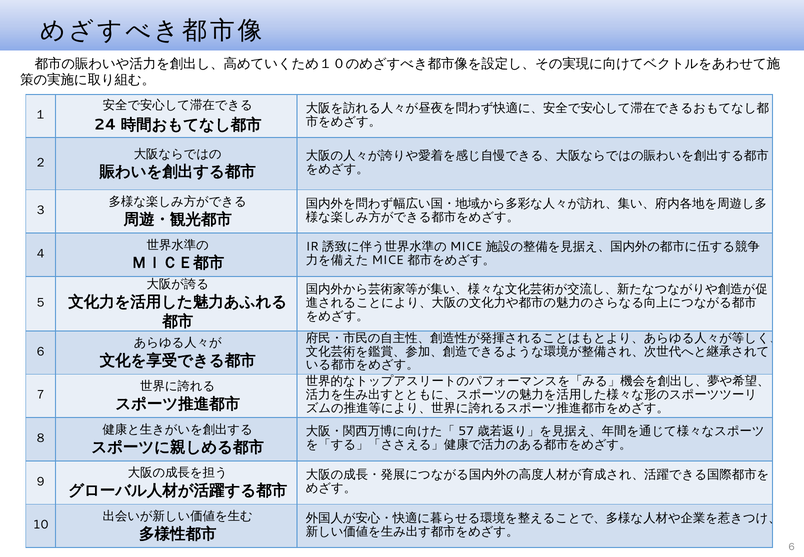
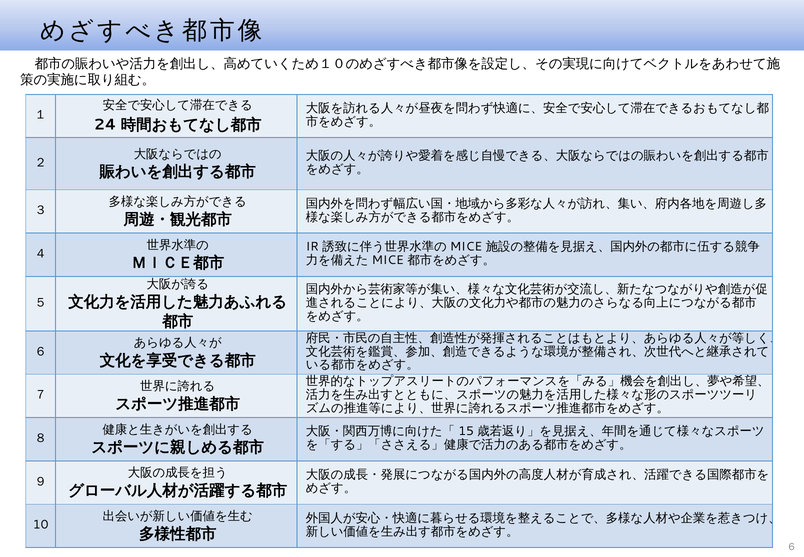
57: 57 -> 15
